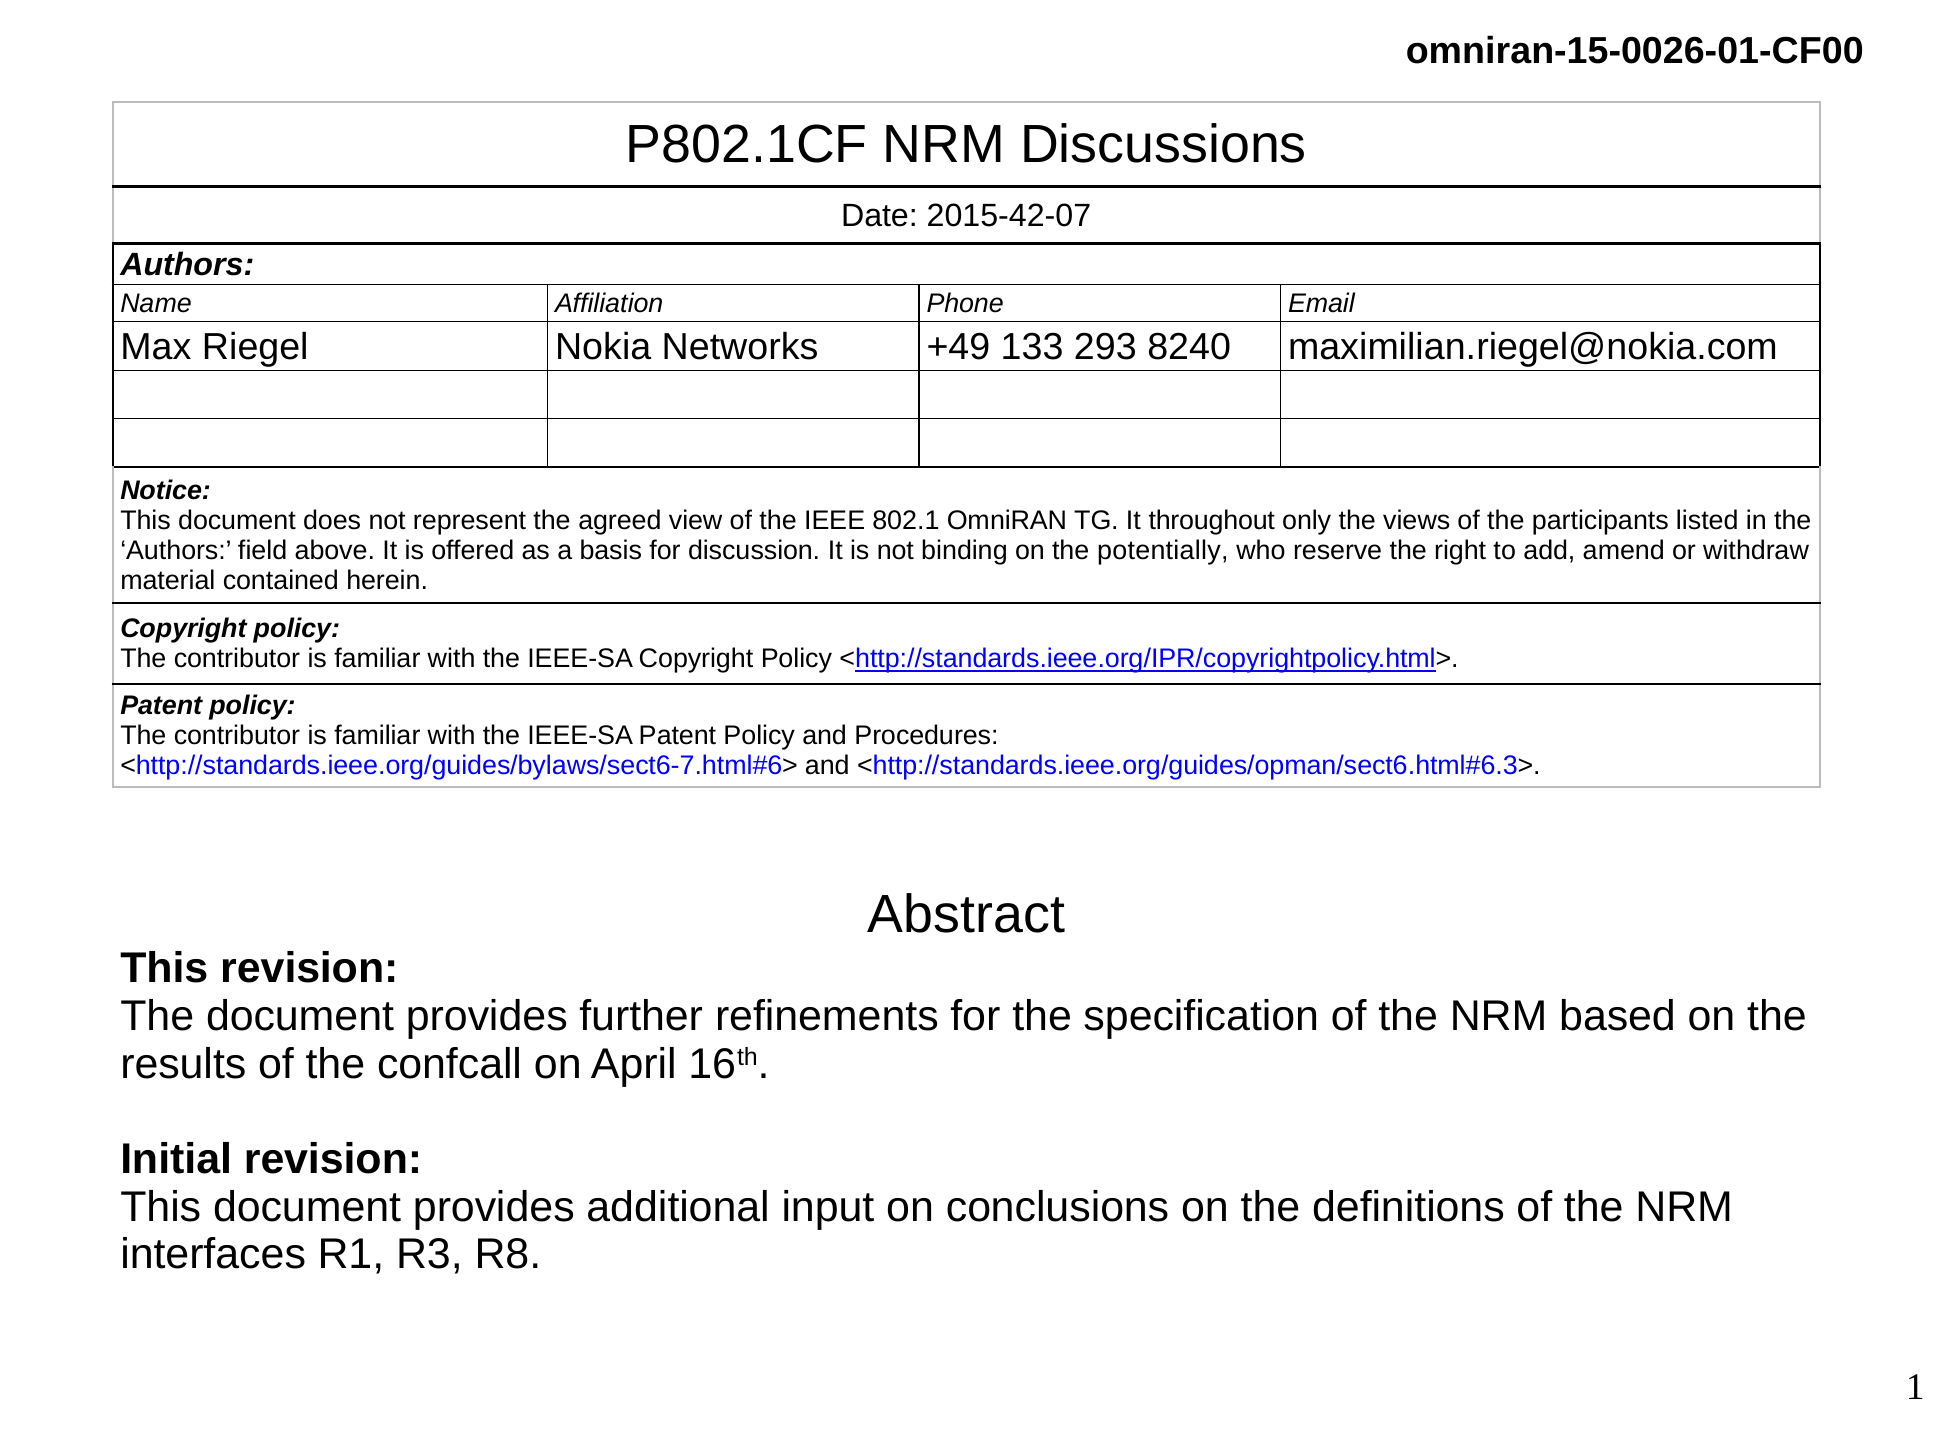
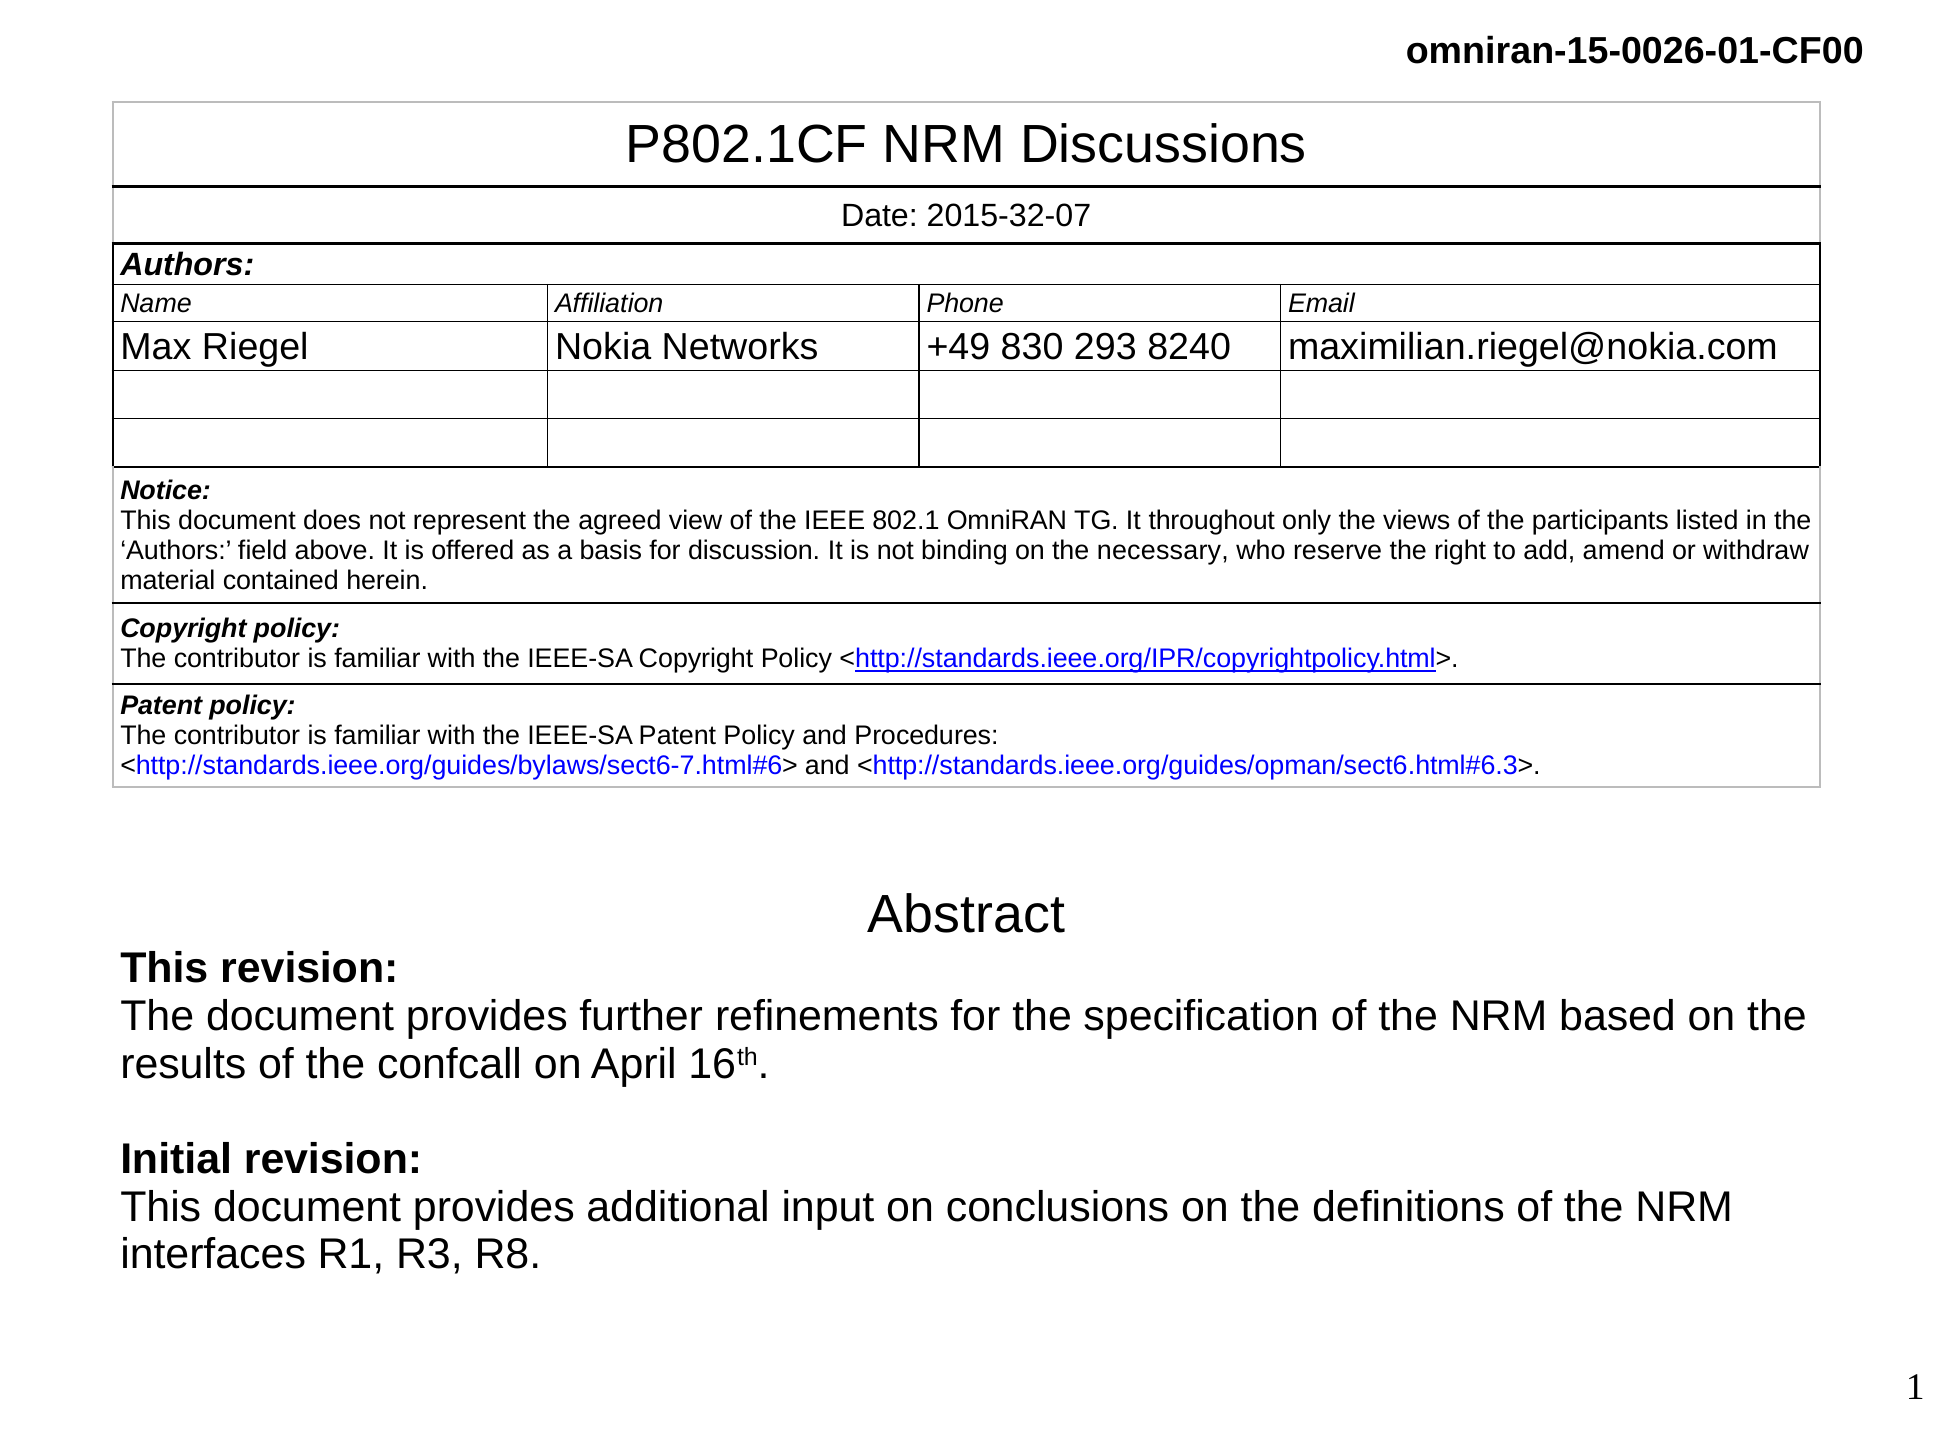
2015-42-07: 2015-42-07 -> 2015-32-07
133: 133 -> 830
potentially: potentially -> necessary
